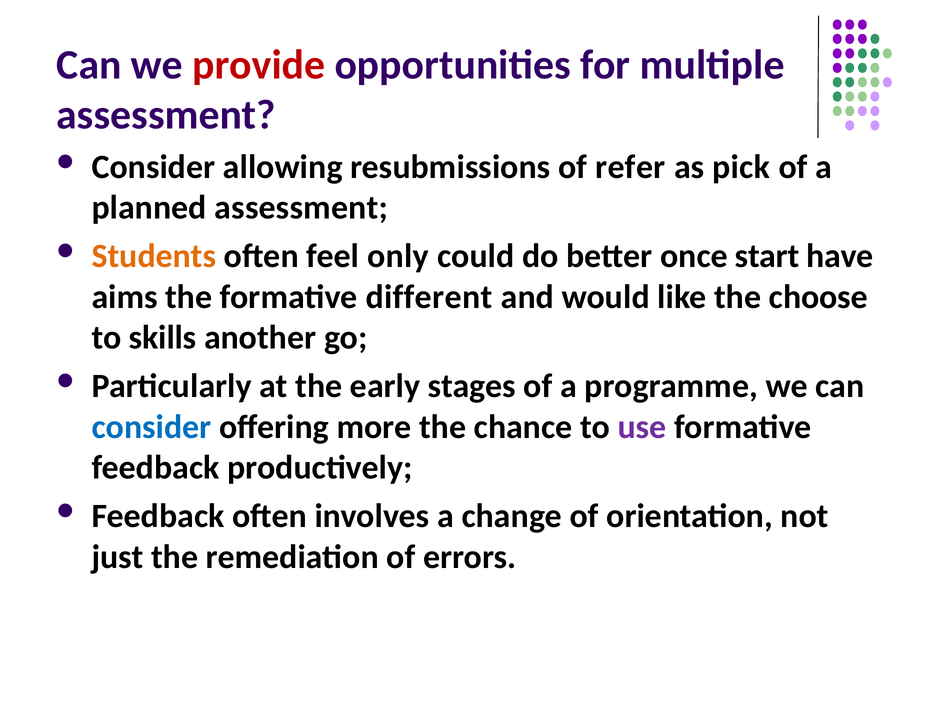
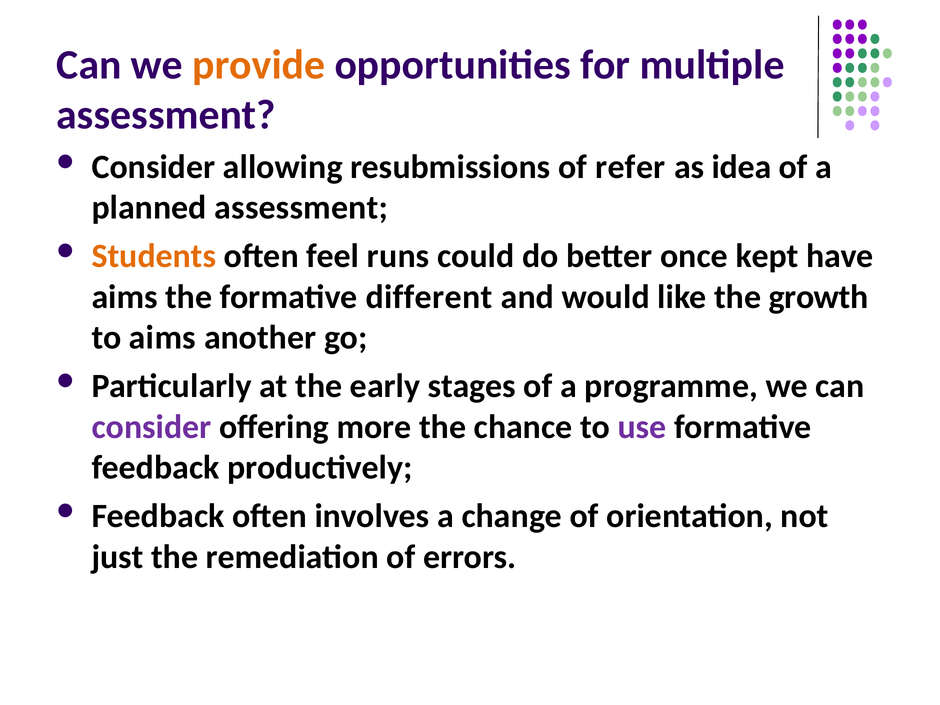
provide colour: red -> orange
pick: pick -> idea
only: only -> runs
start: start -> kept
choose: choose -> growth
to skills: skills -> aims
consider at (152, 427) colour: blue -> purple
